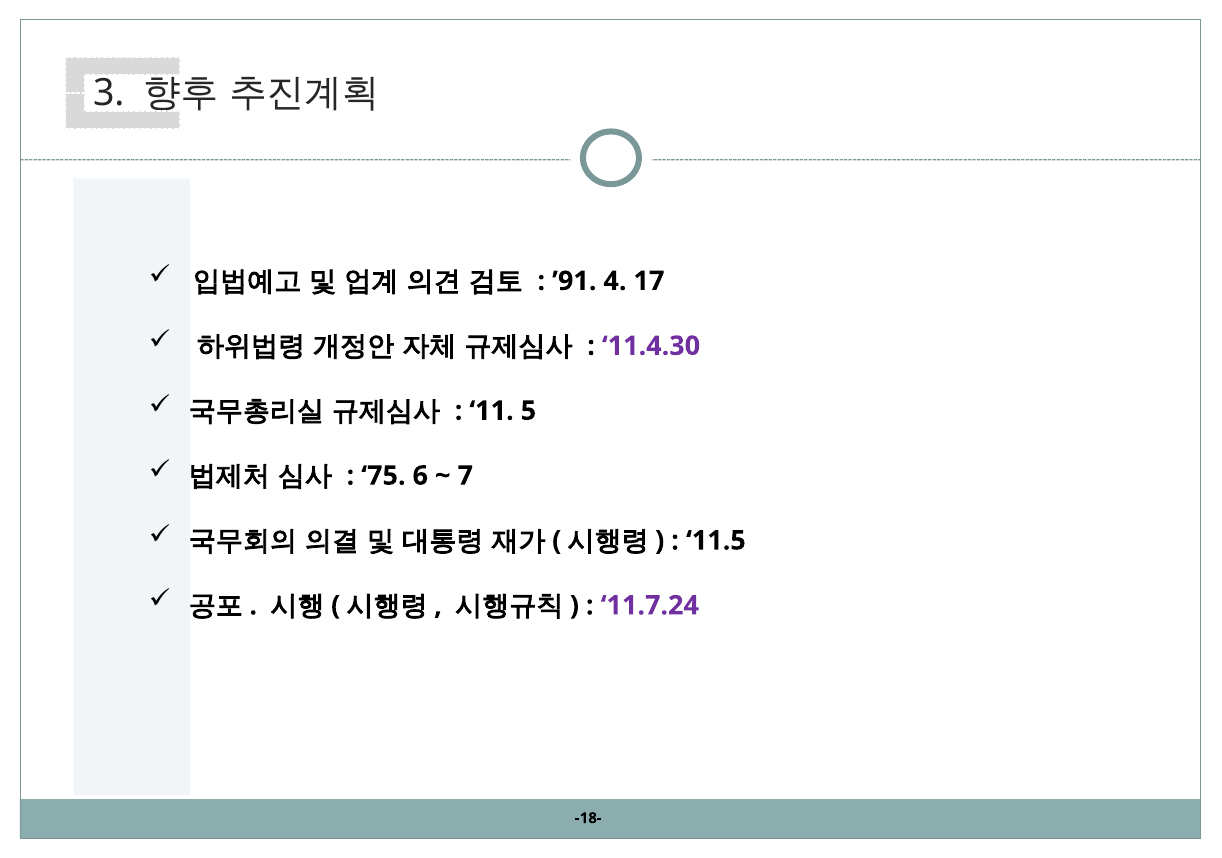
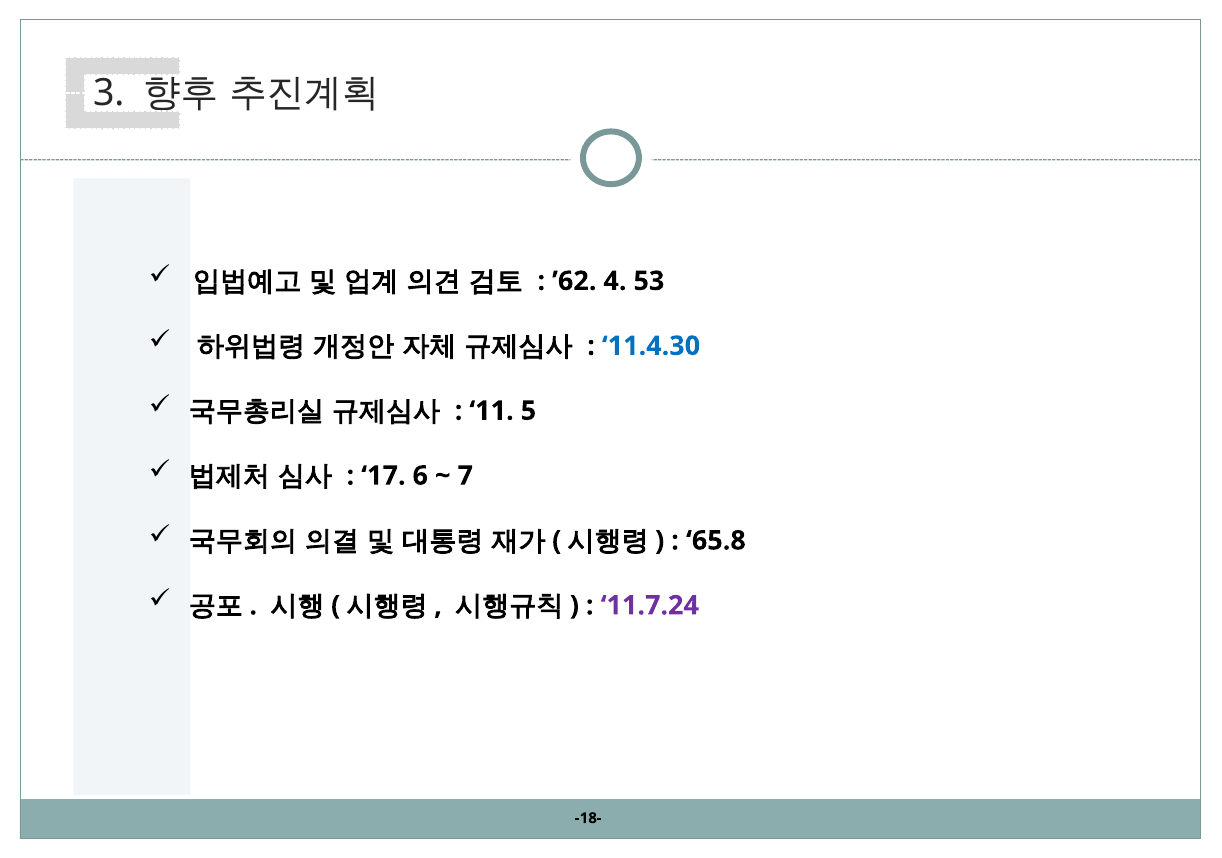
’91: ’91 -> ’62
17: 17 -> 53
11.4.30 colour: purple -> blue
75: 75 -> 17
11.5: 11.5 -> 65.8
